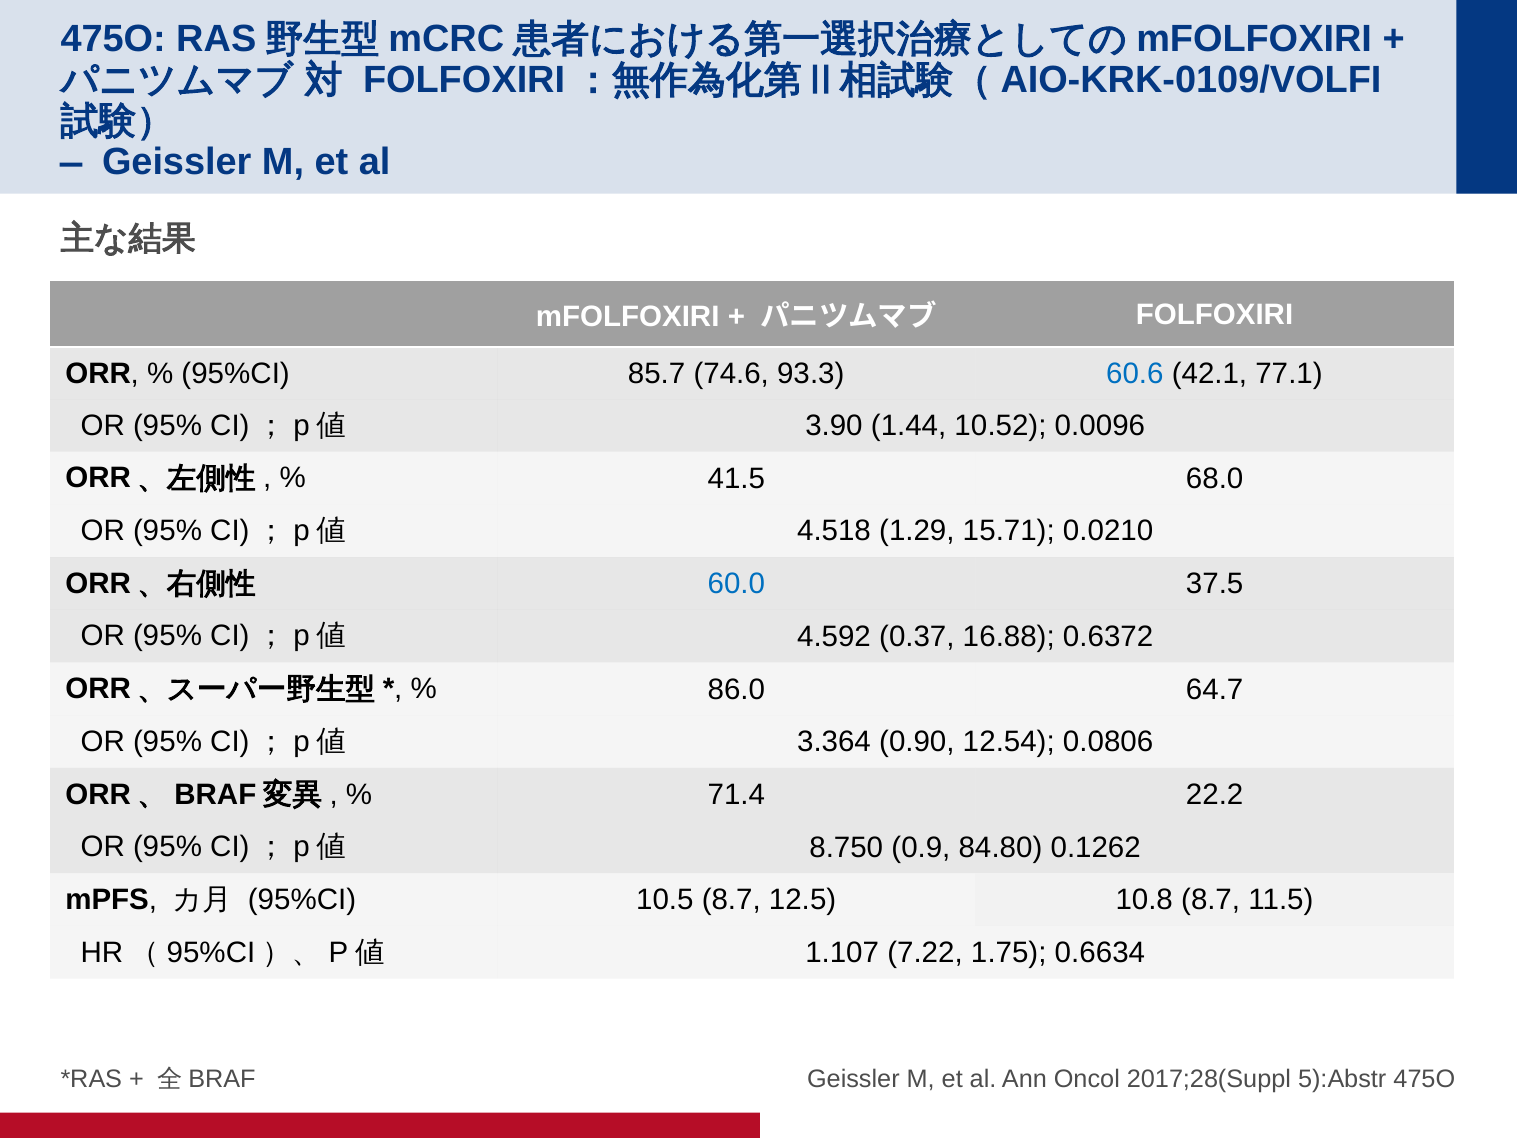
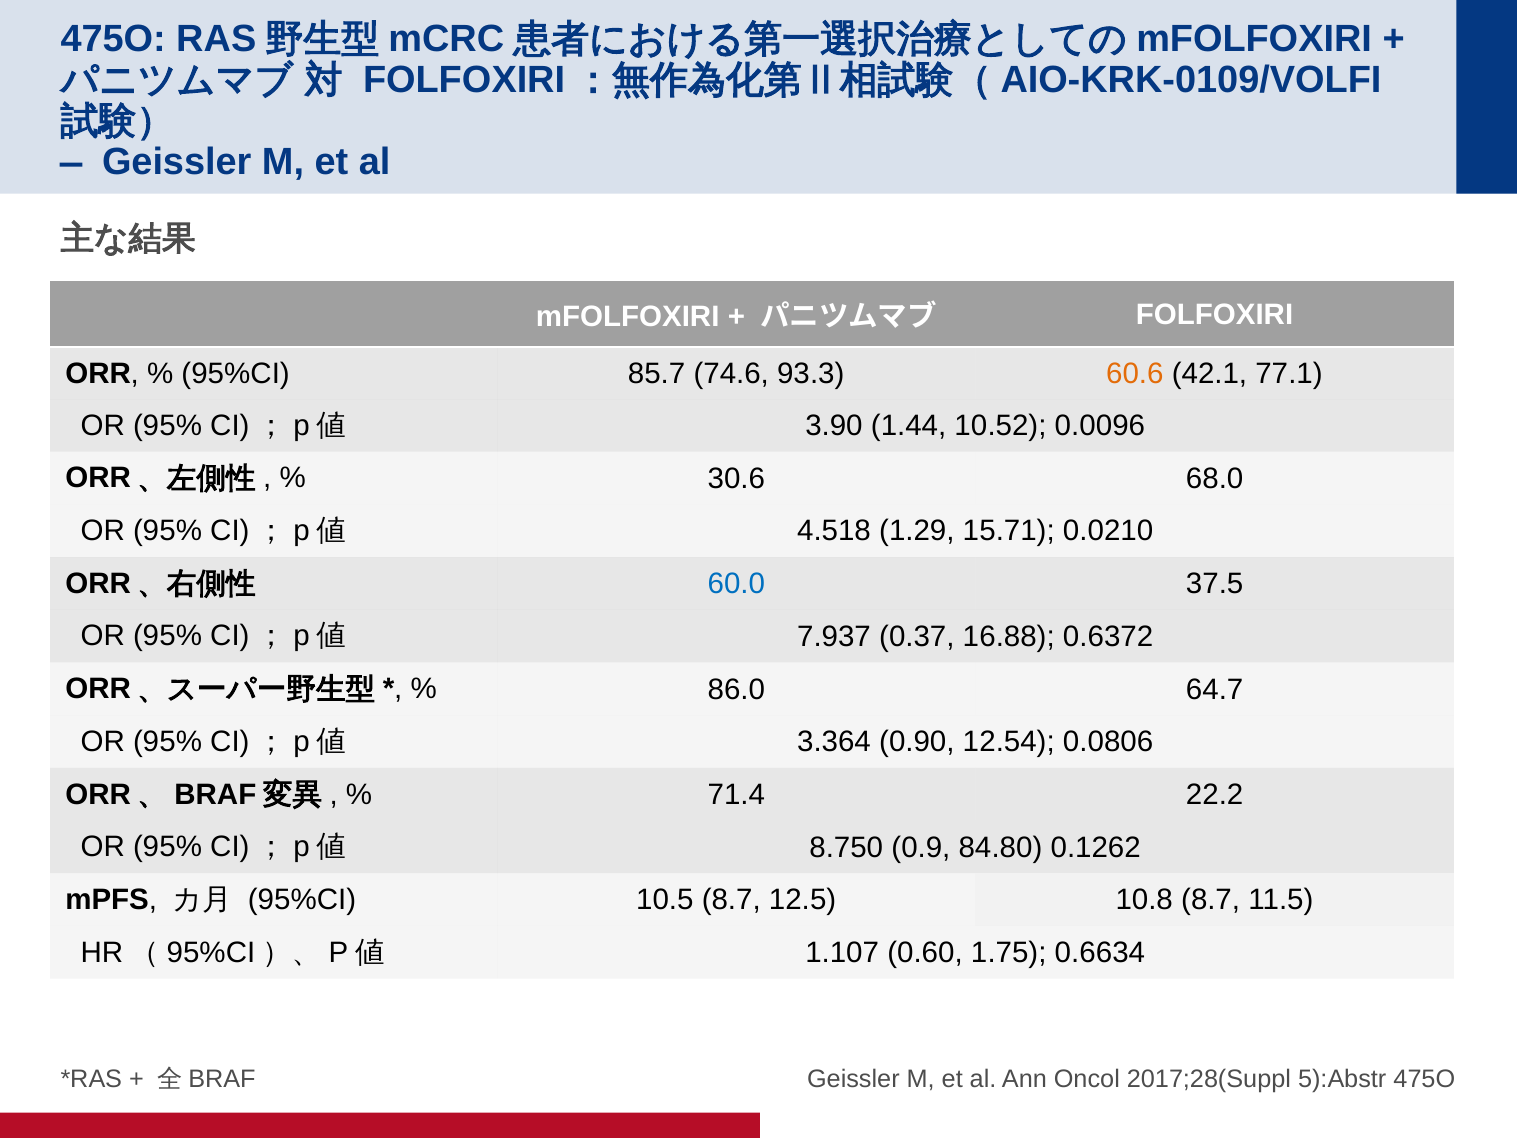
60.6 colour: blue -> orange
41.5: 41.5 -> 30.6
4.592: 4.592 -> 7.937
7.22: 7.22 -> 0.60
